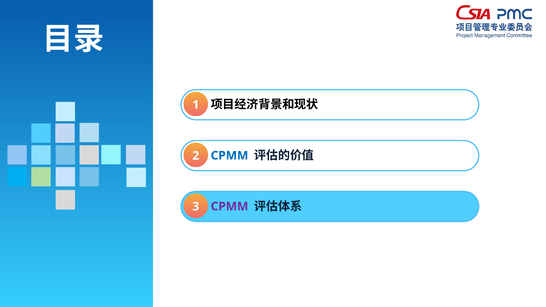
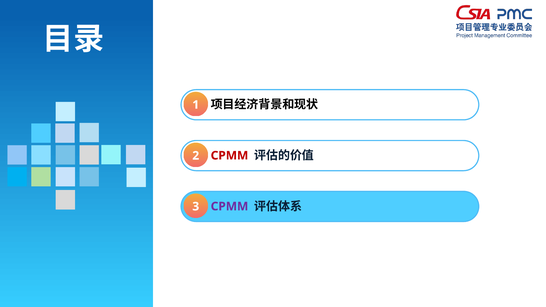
CPMM at (229, 156) colour: blue -> red
